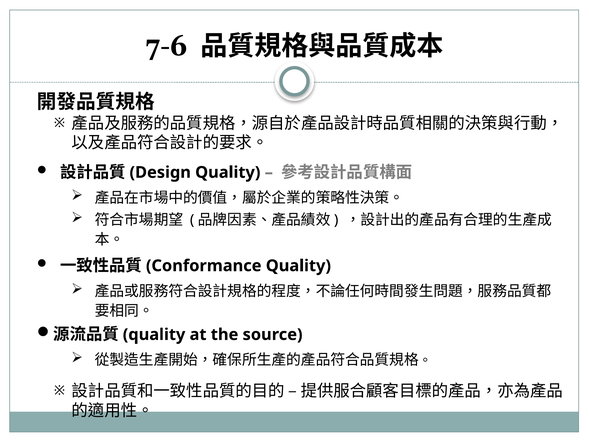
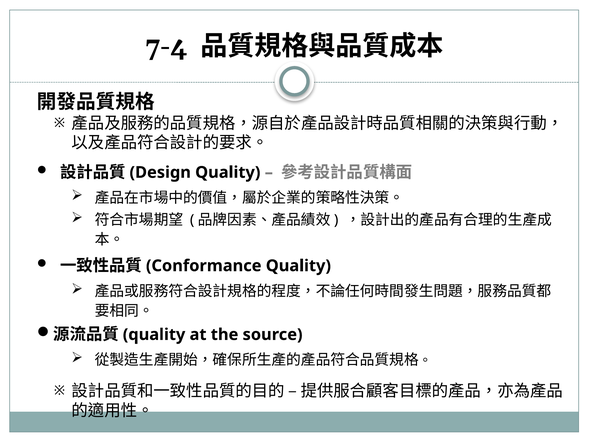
7-6: 7-6 -> 7-4
